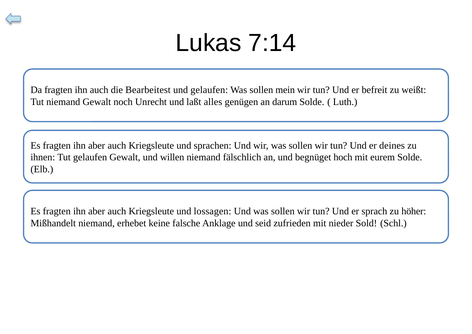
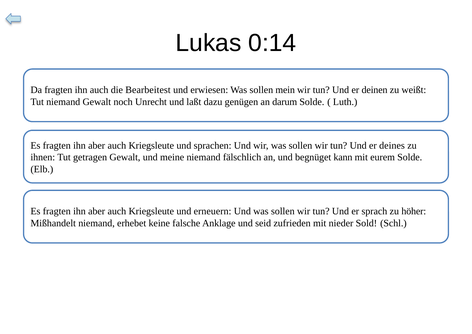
7:14: 7:14 -> 0:14
und gelaufen: gelaufen -> erwiesen
befreit: befreit -> deinen
alles: alles -> dazu
Tut gelaufen: gelaufen -> getragen
willen: willen -> meine
hoch: hoch -> kann
lossagen: lossagen -> erneuern
